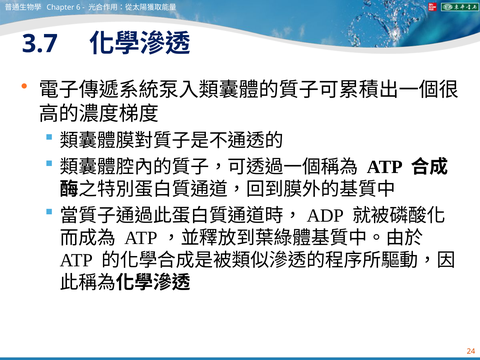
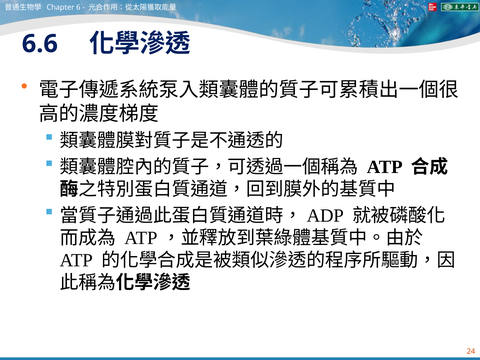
3.7: 3.7 -> 6.6
